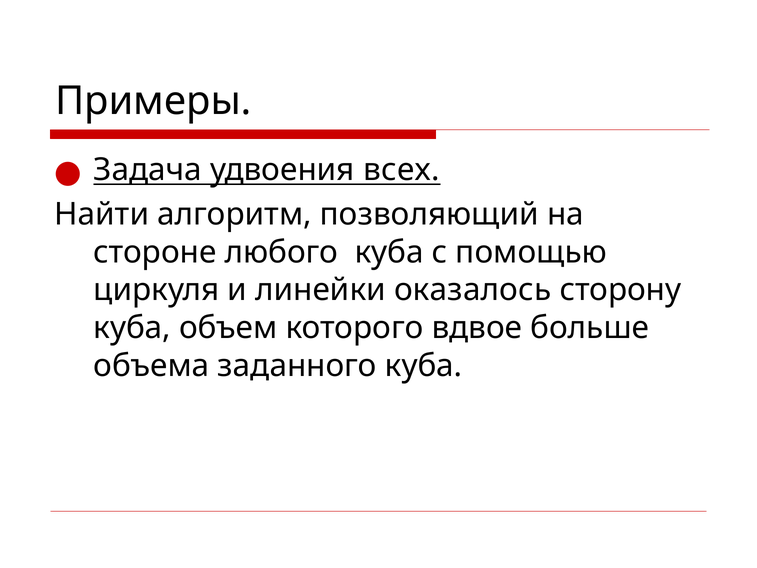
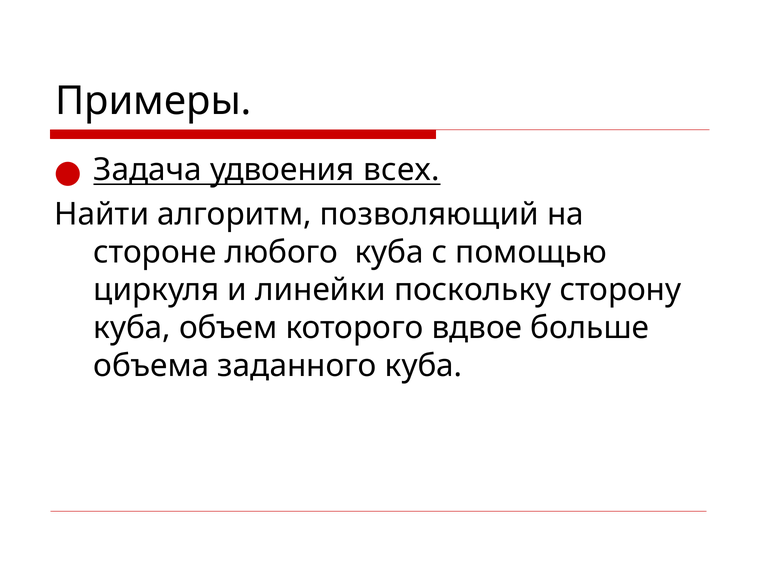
оказалось: оказалось -> поскольку
